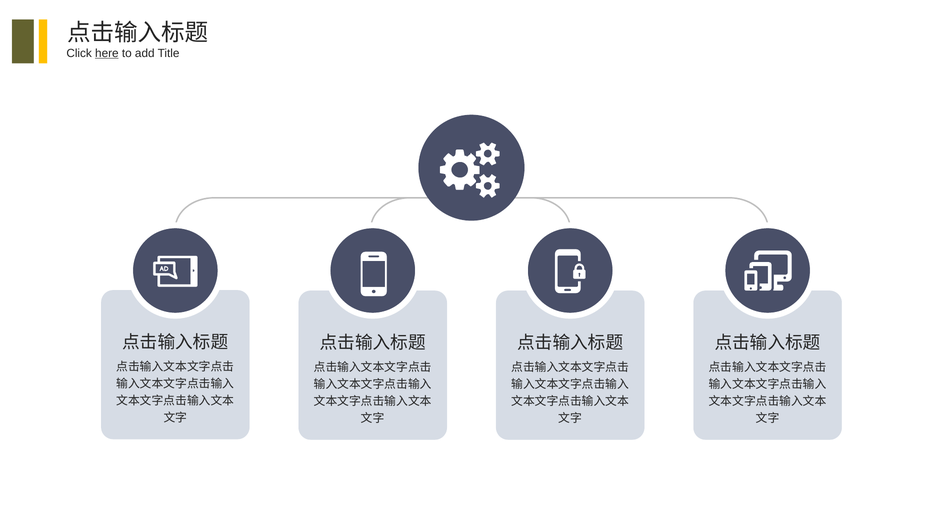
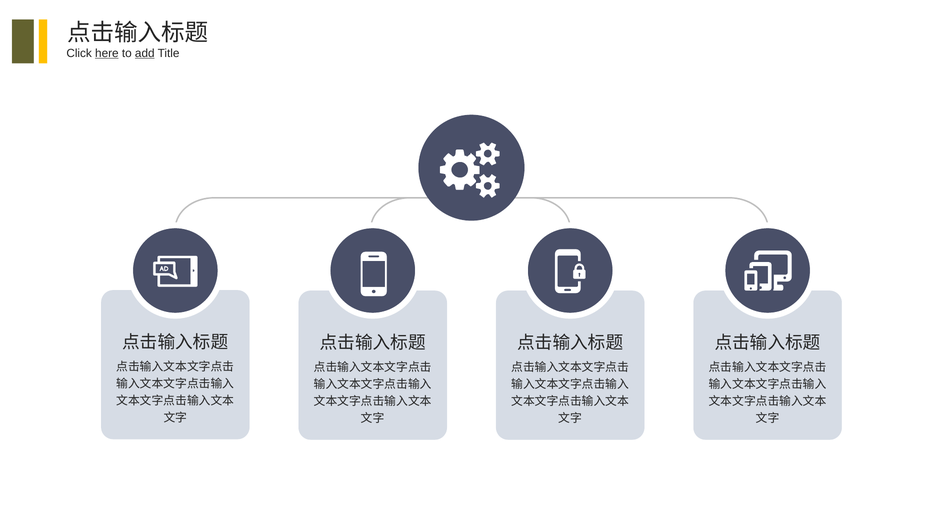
add underline: none -> present
